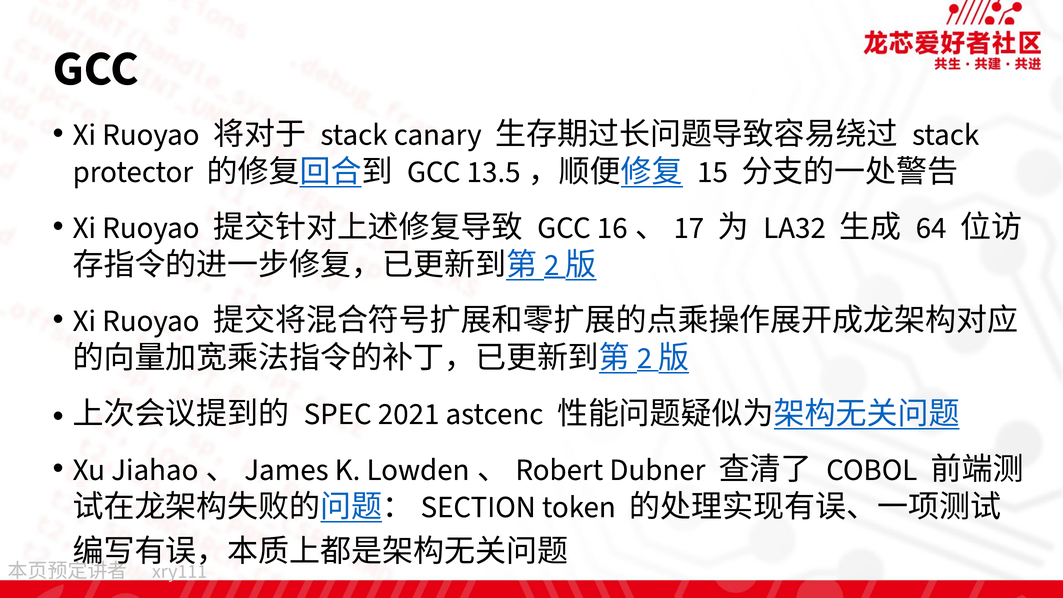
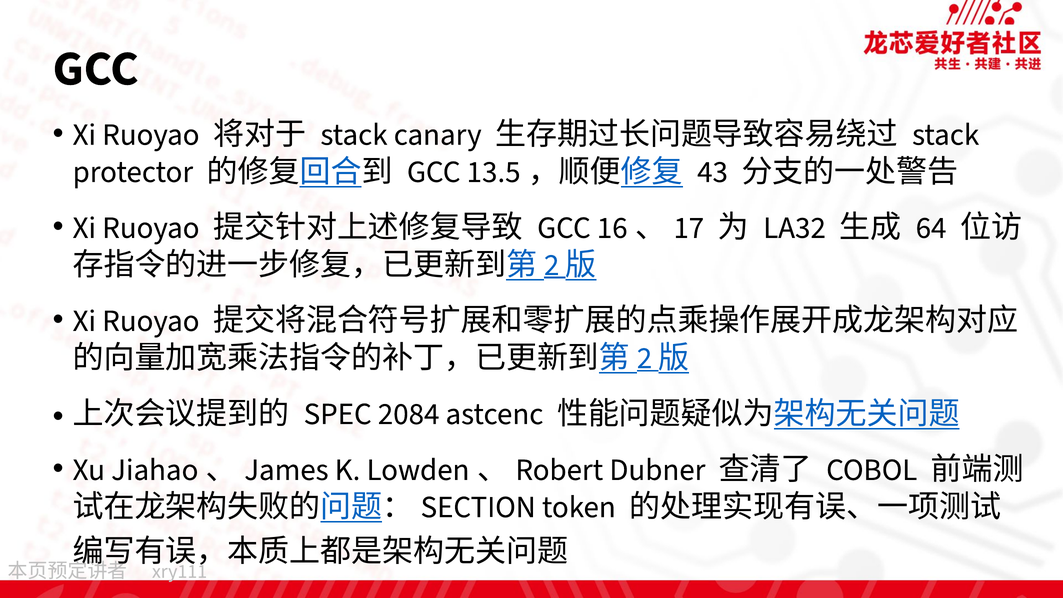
15: 15 -> 43
2021: 2021 -> 2084
